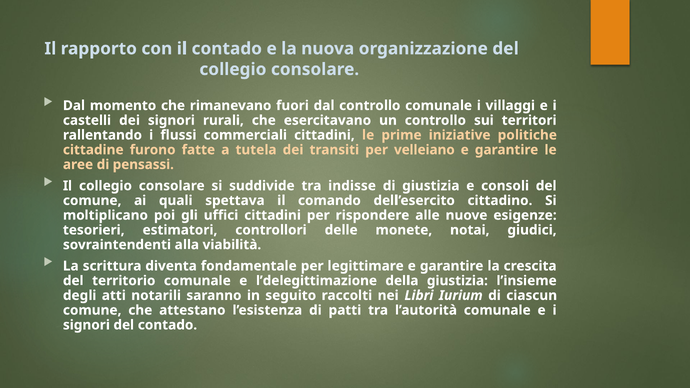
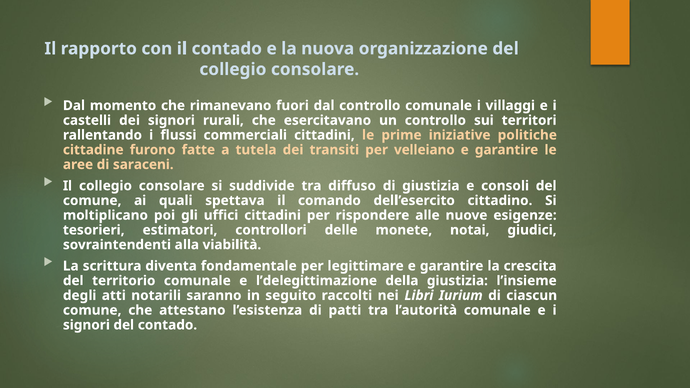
pensassi: pensassi -> saraceni
indisse: indisse -> diffuso
